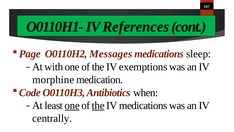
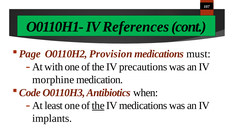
Messages: Messages -> Provision
sleep: sleep -> must
exemptions: exemptions -> precautions
one at (72, 105) underline: present -> none
centrally: centrally -> implants
